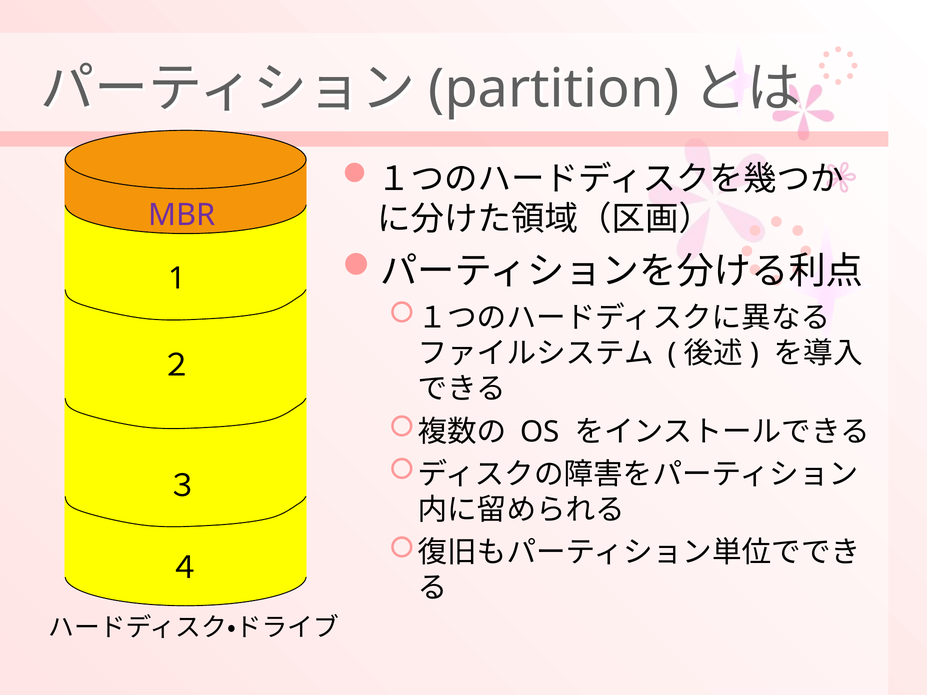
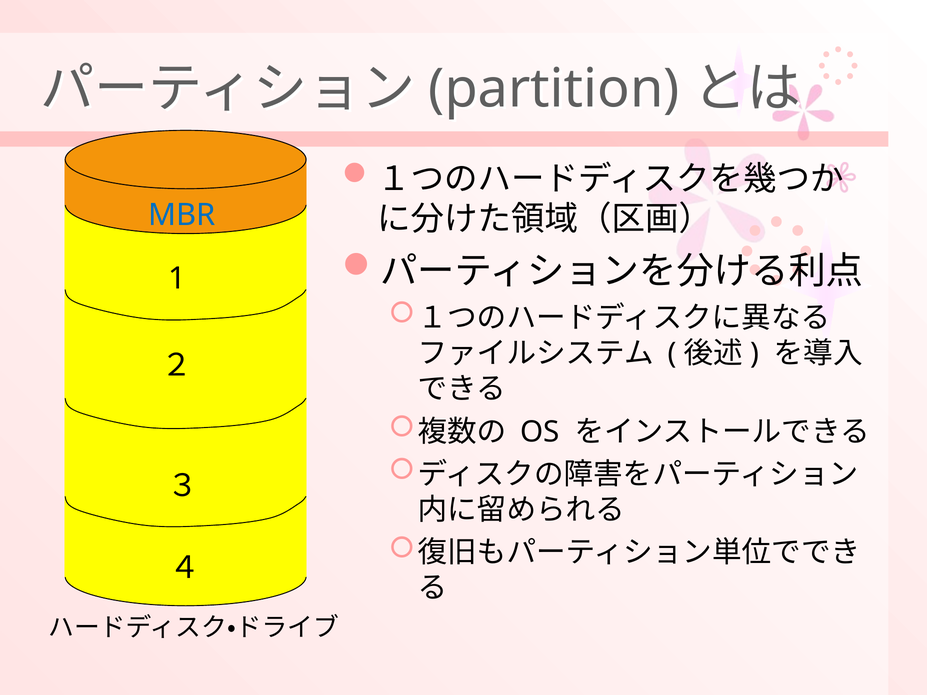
MBR colour: purple -> blue
